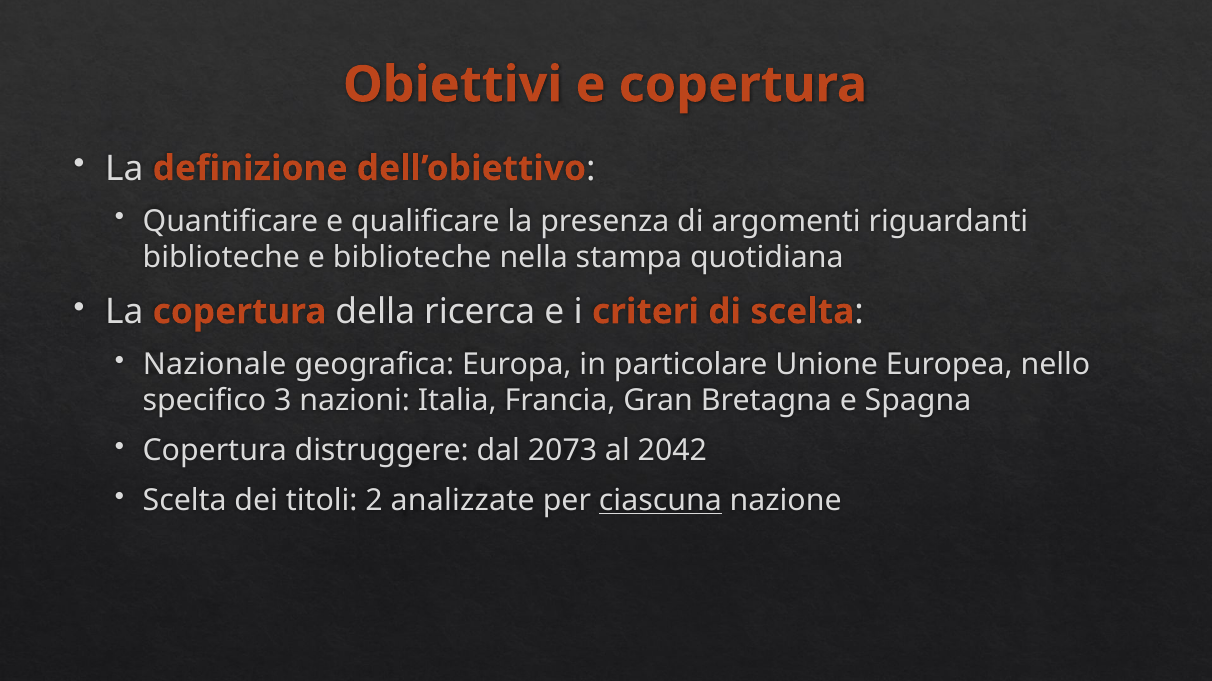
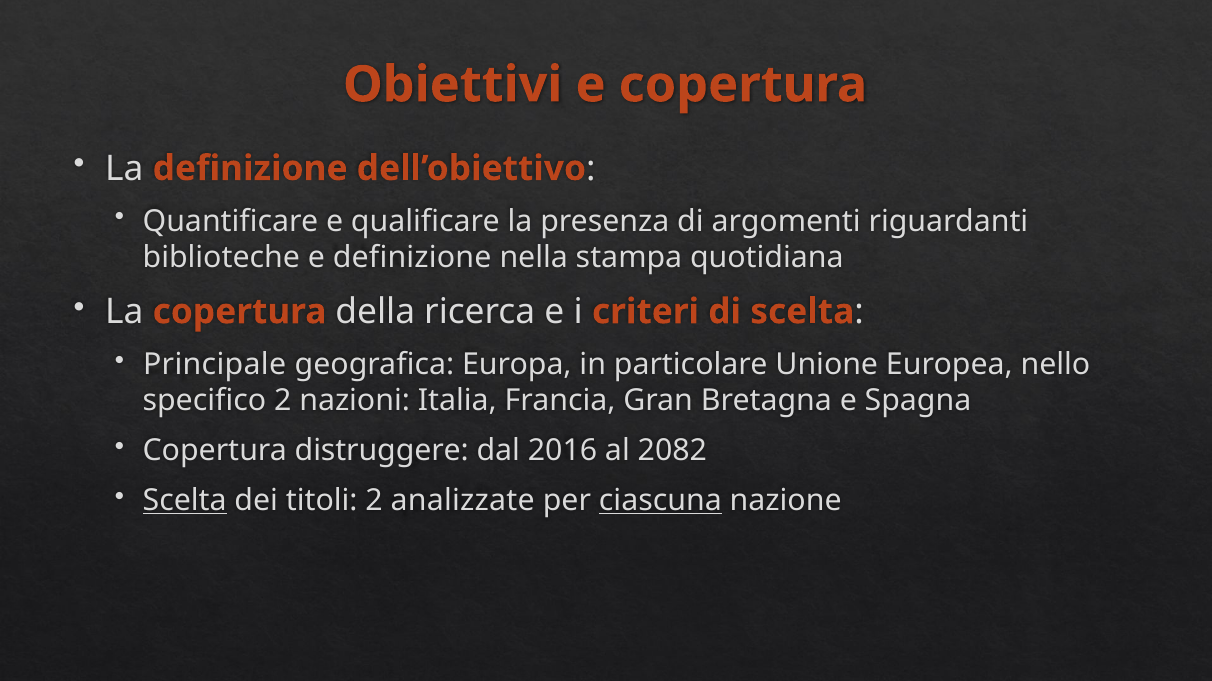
e biblioteche: biblioteche -> definizione
Nazionale: Nazionale -> Principale
specifico 3: 3 -> 2
2073: 2073 -> 2016
2042: 2042 -> 2082
Scelta at (185, 501) underline: none -> present
